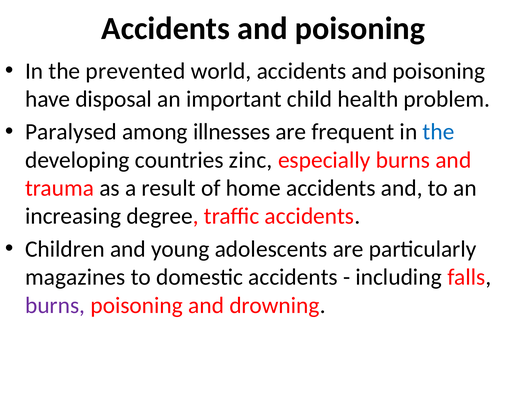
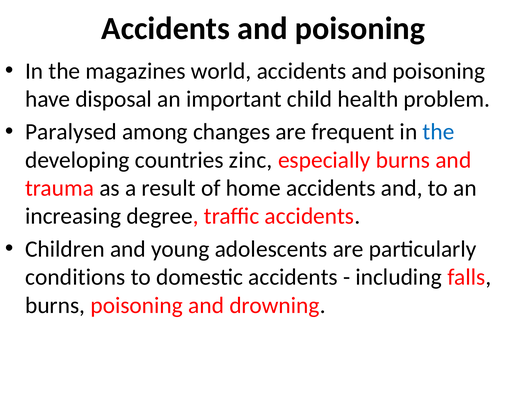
prevented: prevented -> magazines
illnesses: illnesses -> changes
magazines: magazines -> conditions
burns at (55, 306) colour: purple -> black
